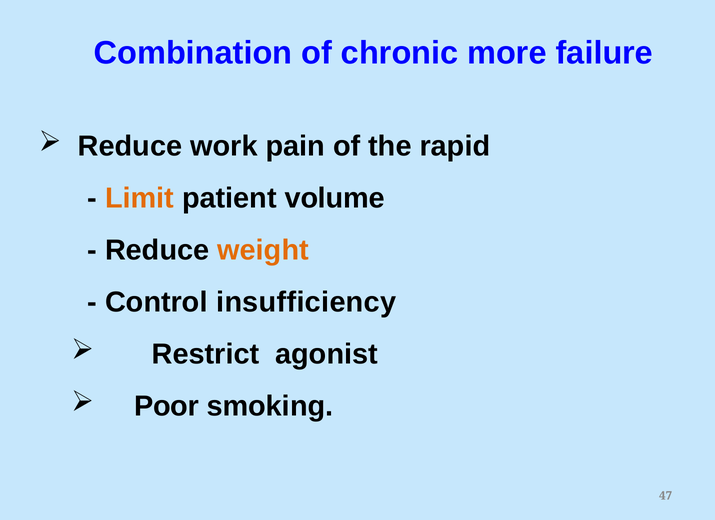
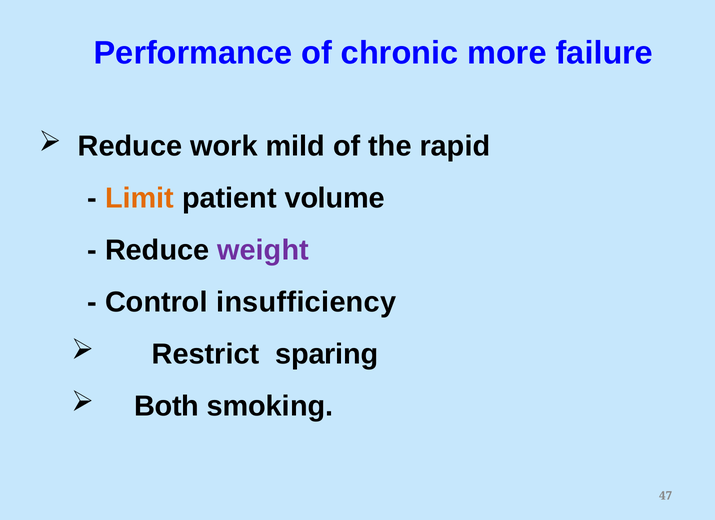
Combination: Combination -> Performance
pain: pain -> mild
weight colour: orange -> purple
agonist: agonist -> sparing
Poor: Poor -> Both
